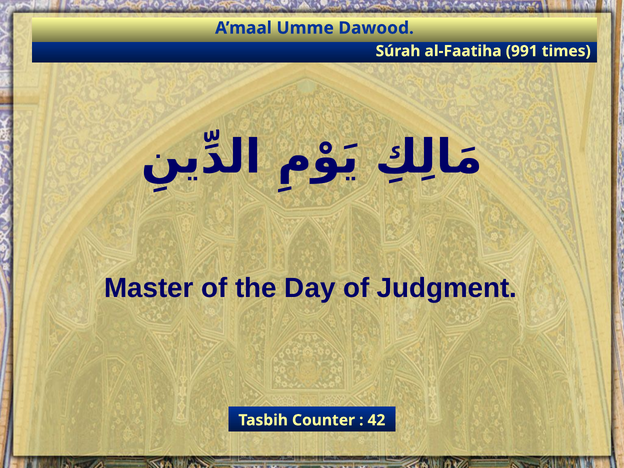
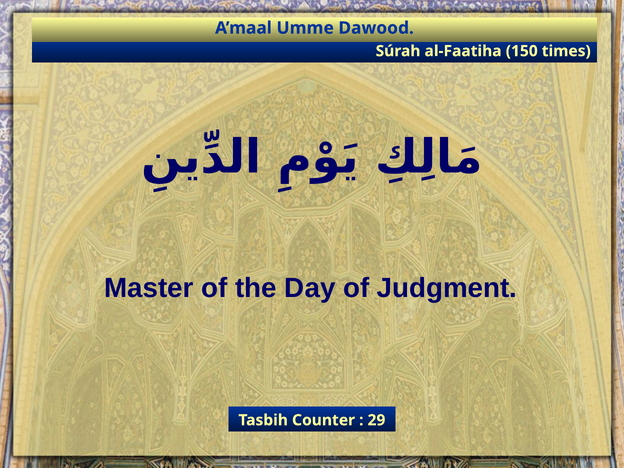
991: 991 -> 150
42: 42 -> 29
